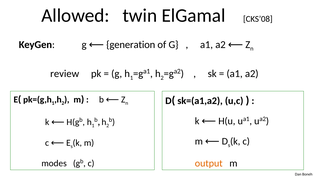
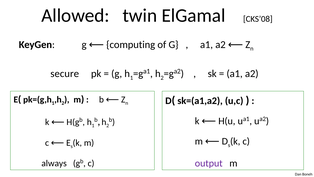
generation: generation -> computing
review: review -> secure
output colour: orange -> purple
modes: modes -> always
